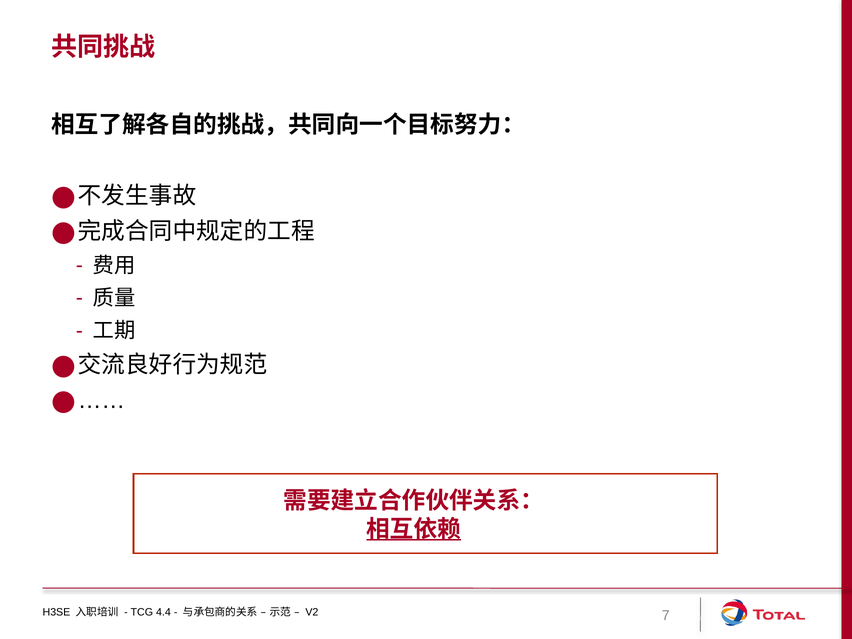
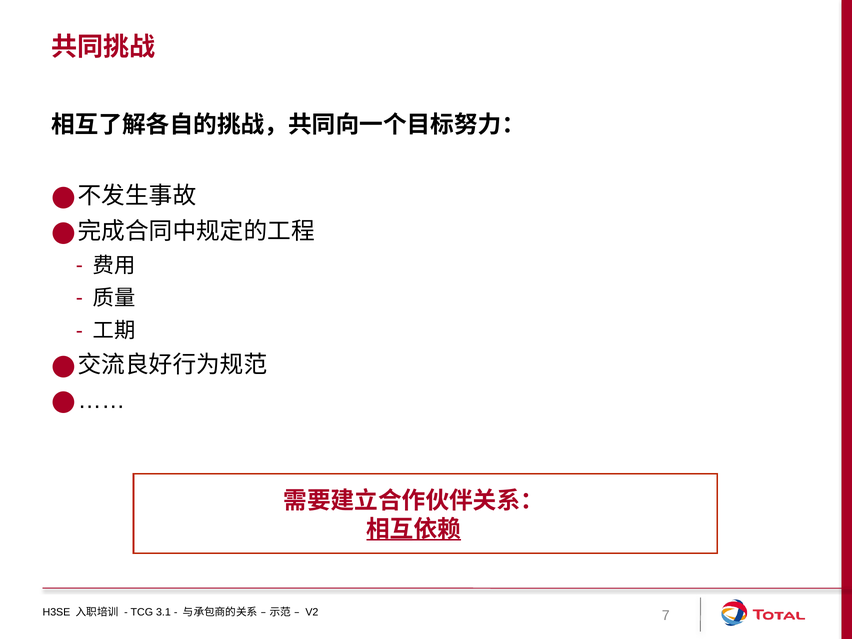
4.4: 4.4 -> 3.1
